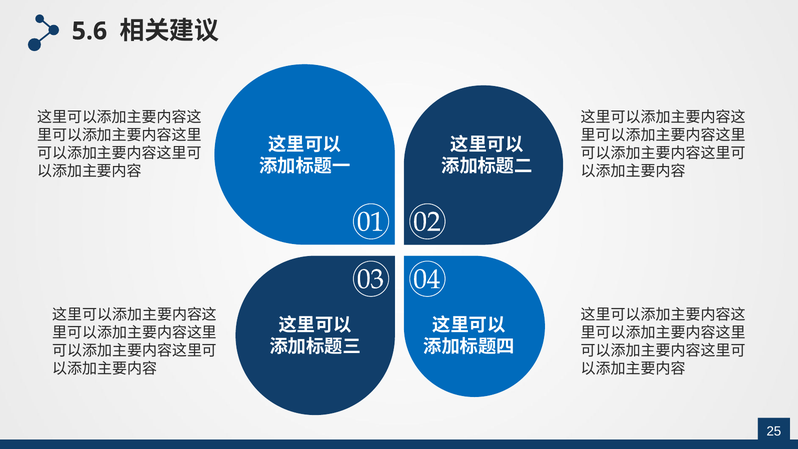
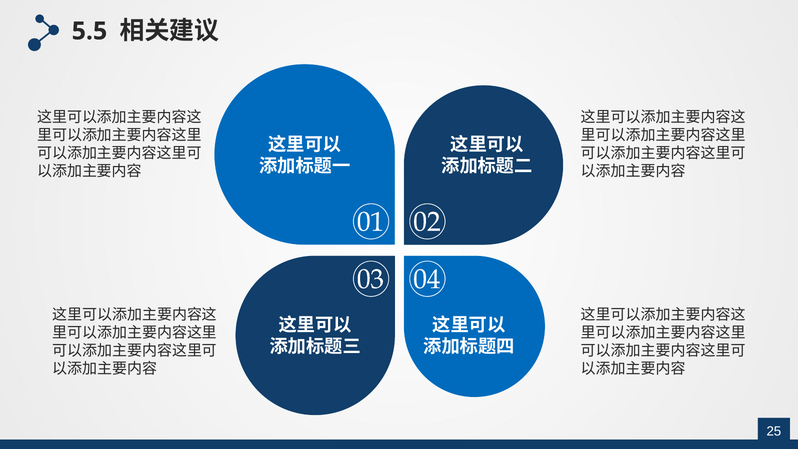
5.6: 5.6 -> 5.5
